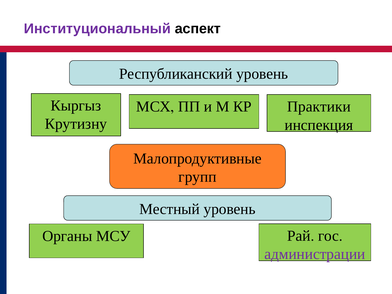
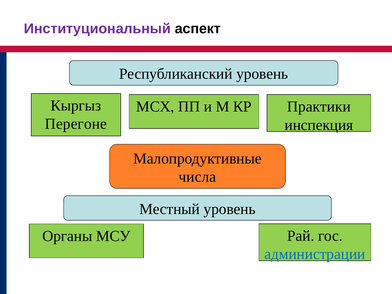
Крутизну: Крутизну -> Перегоне
групп: групп -> числа
администрации colour: purple -> blue
